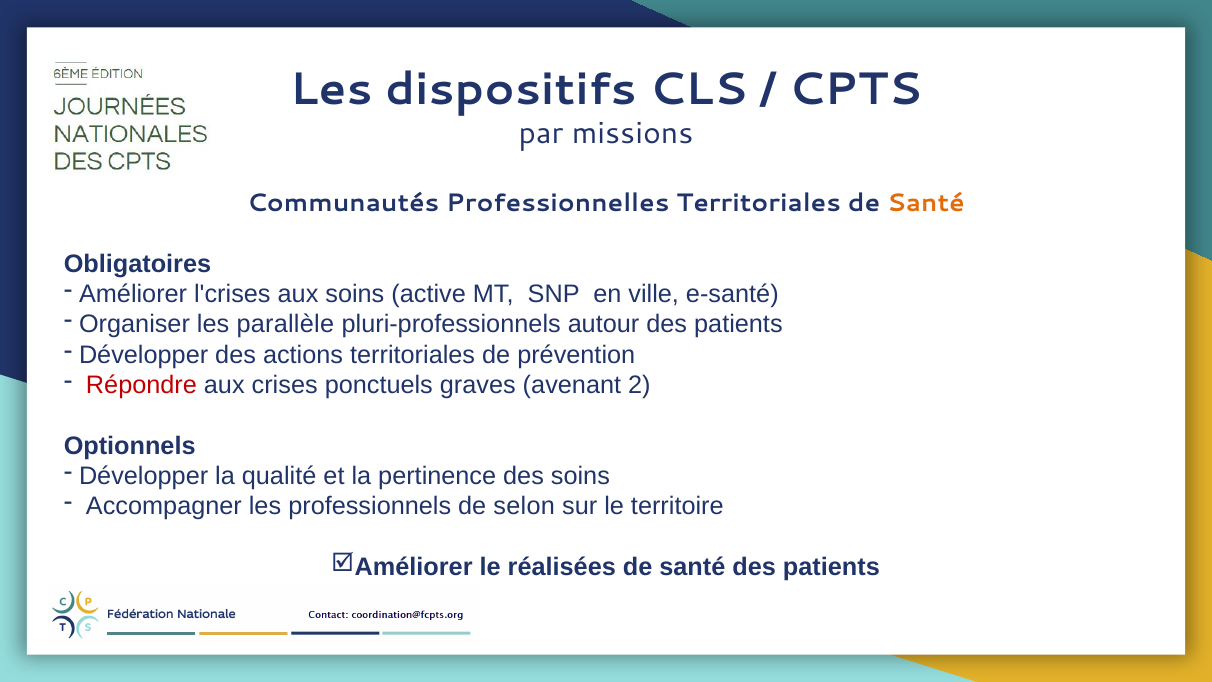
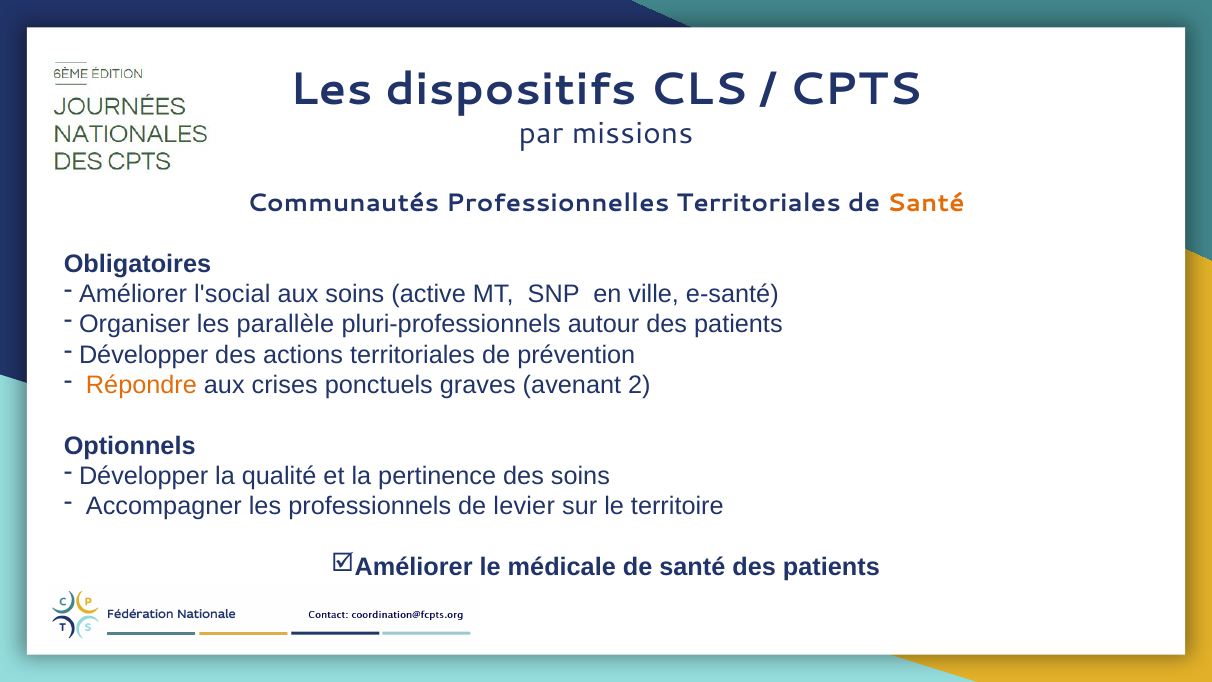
l'crises: l'crises -> l'social
Répondre colour: red -> orange
selon: selon -> levier
réalisées: réalisées -> médicale
